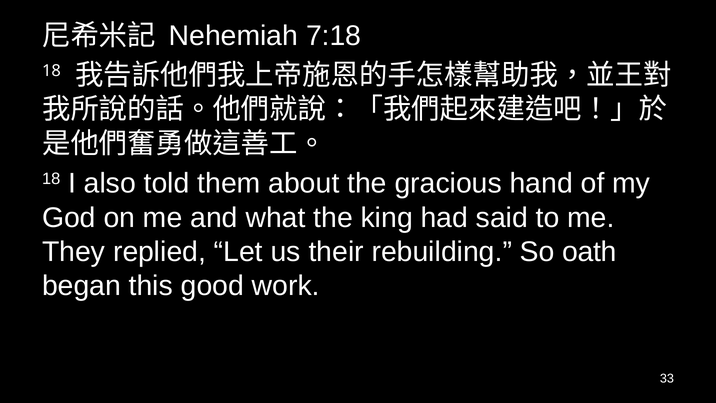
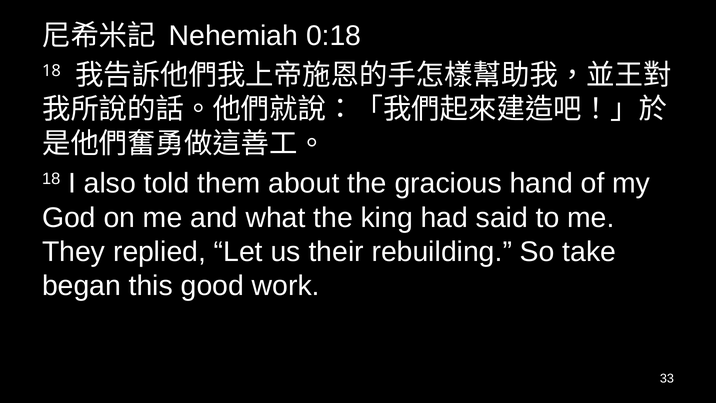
7:18: 7:18 -> 0:18
oath: oath -> take
